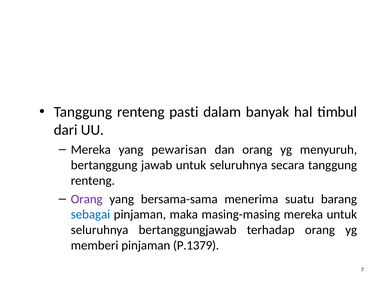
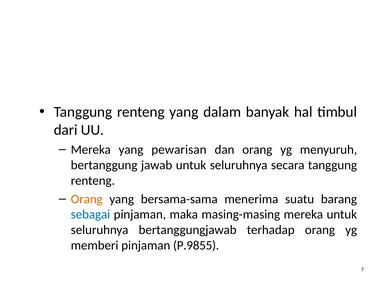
renteng pasti: pasti -> yang
Orang at (87, 199) colour: purple -> orange
P.1379: P.1379 -> P.9855
